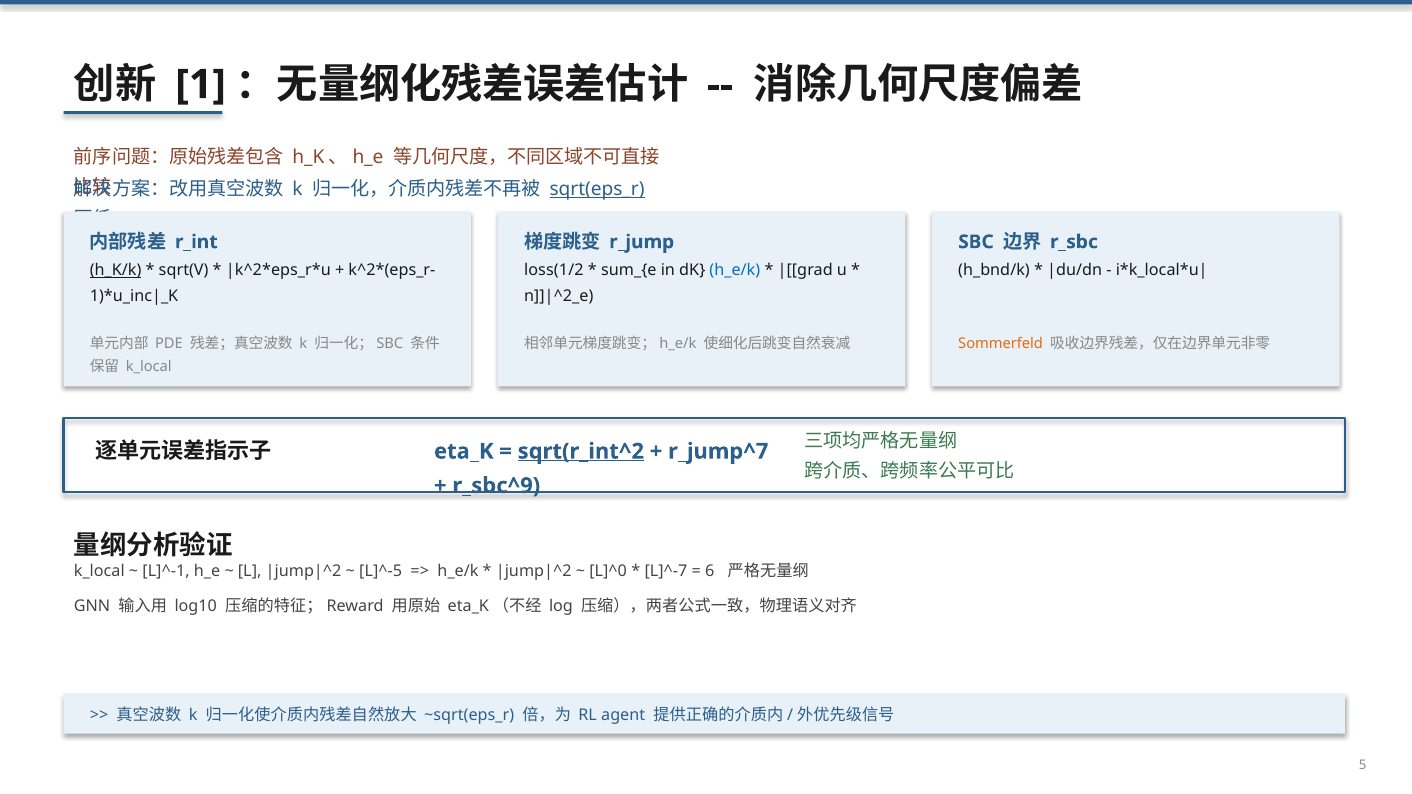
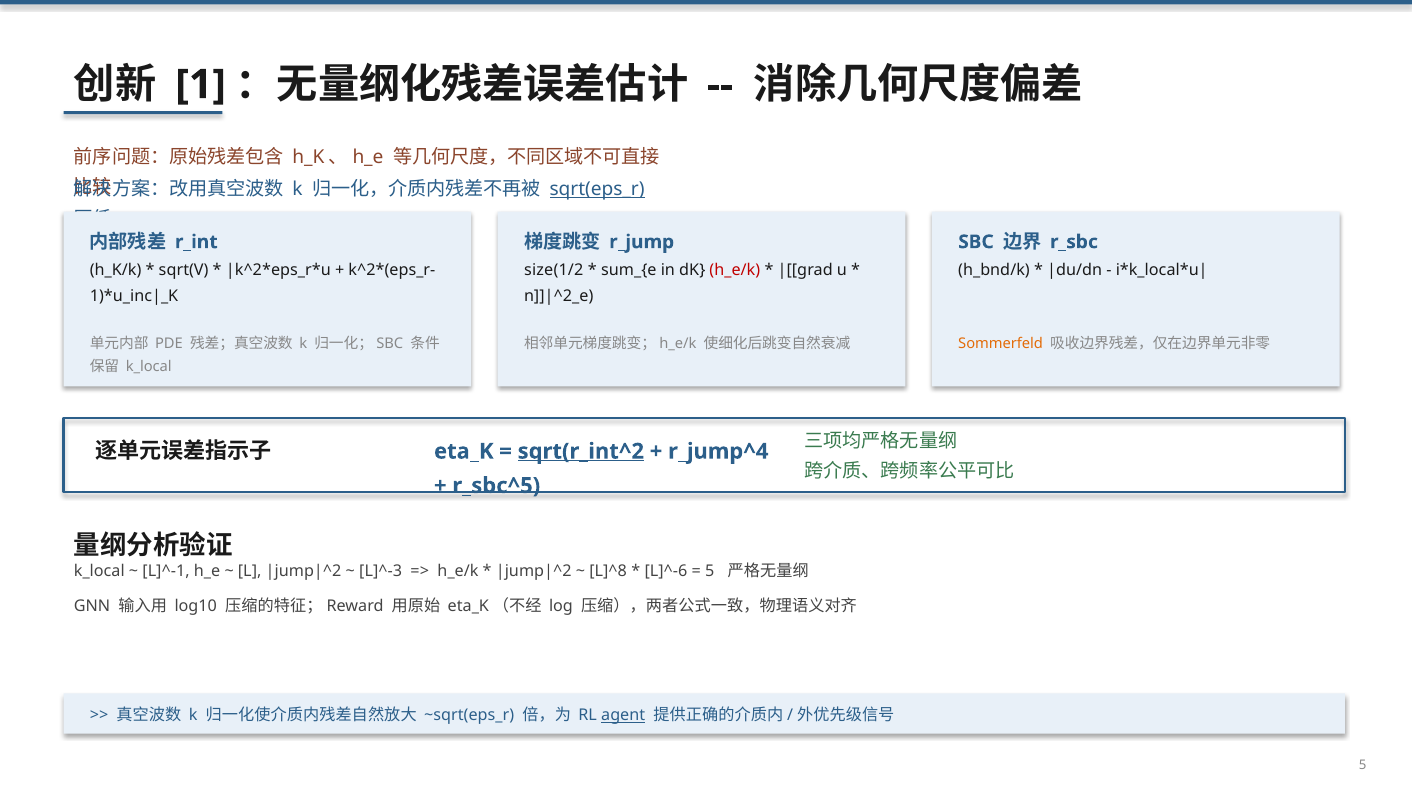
h_K/k underline: present -> none
loss(1/2: loss(1/2 -> size(1/2
h_e/k at (735, 271) colour: blue -> red
r_jump^7: r_jump^7 -> r_jump^4
r_sbc^9: r_sbc^9 -> r_sbc^5
L]^-5: L]^-5 -> L]^-3
L]^0: L]^0 -> L]^8
L]^-7: L]^-7 -> L]^-6
6 at (710, 571): 6 -> 5
agent underline: none -> present
